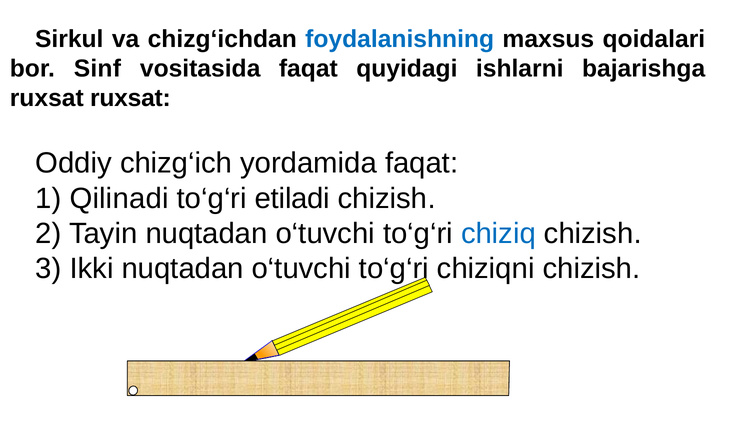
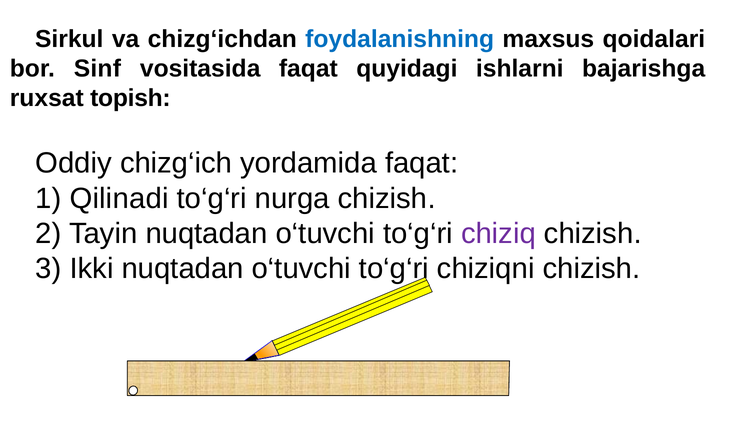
ruxsat ruxsat: ruxsat -> topish
etiladi: etiladi -> nurga
chiziq colour: blue -> purple
